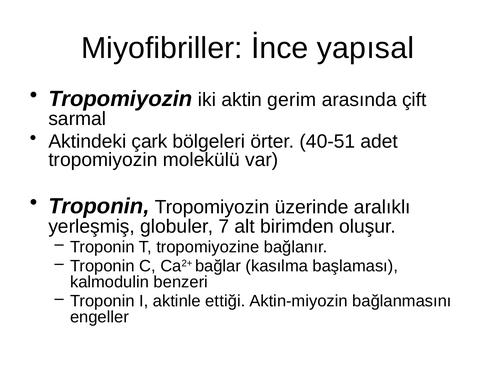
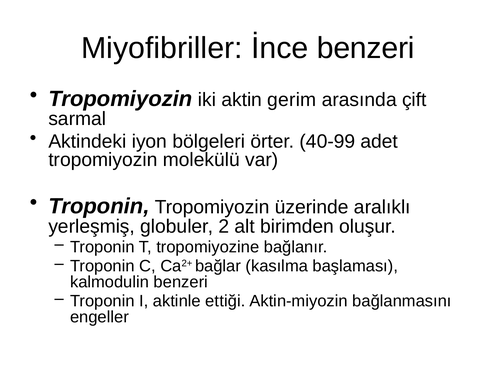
İnce yapısal: yapısal -> benzeri
çark: çark -> iyon
40-51: 40-51 -> 40-99
7: 7 -> 2
